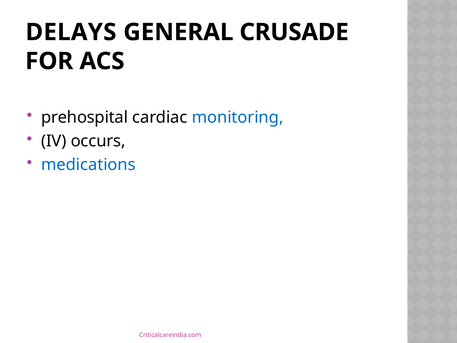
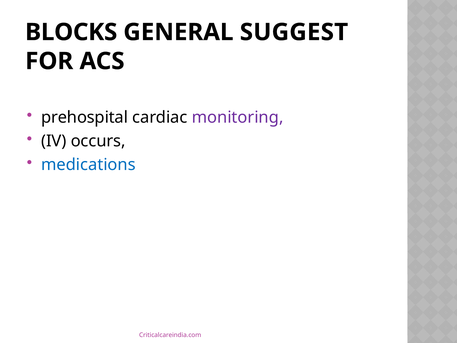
DELAYS: DELAYS -> BLOCKS
CRUSADE: CRUSADE -> SUGGEST
monitoring colour: blue -> purple
